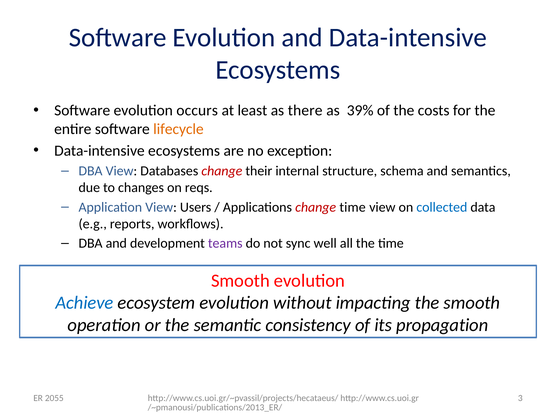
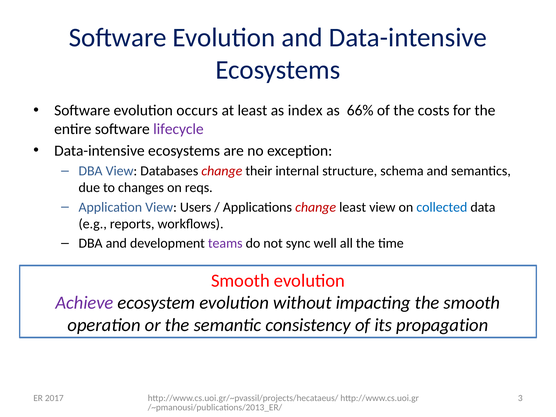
there: there -> index
39%: 39% -> 66%
lifecycle colour: orange -> purple
change time: time -> least
Achieve colour: blue -> purple
2055: 2055 -> 2017
